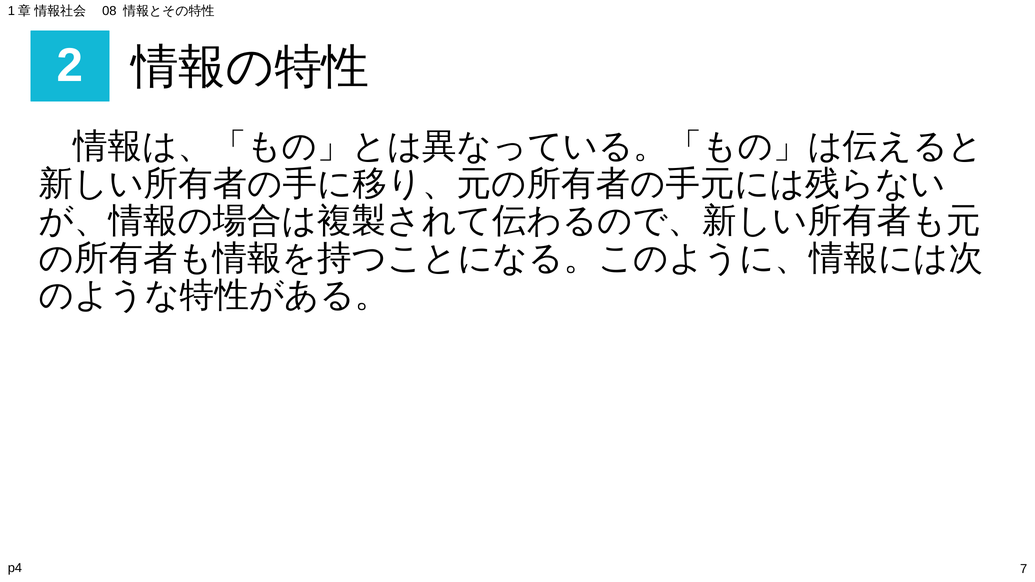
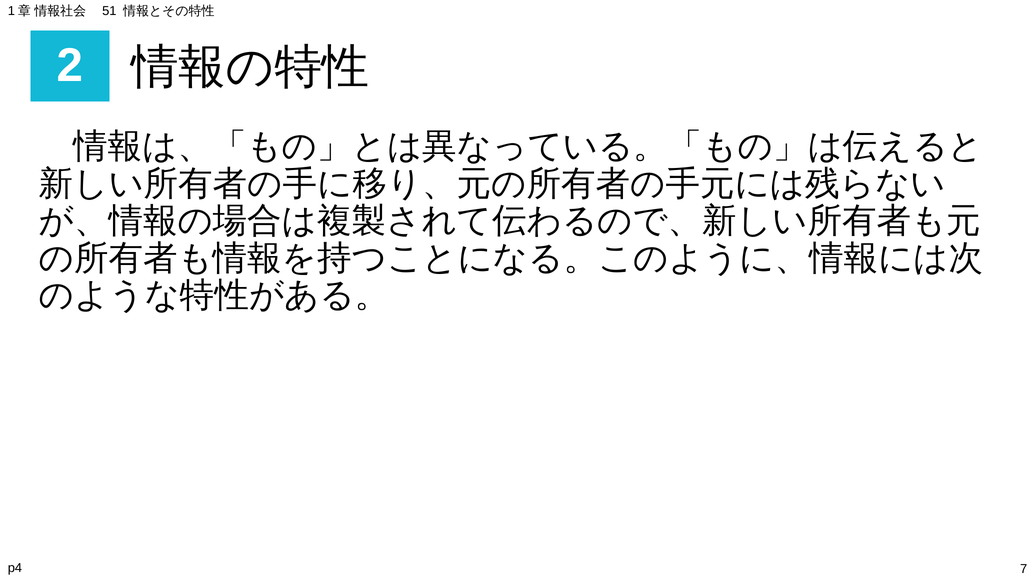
08: 08 -> 51
